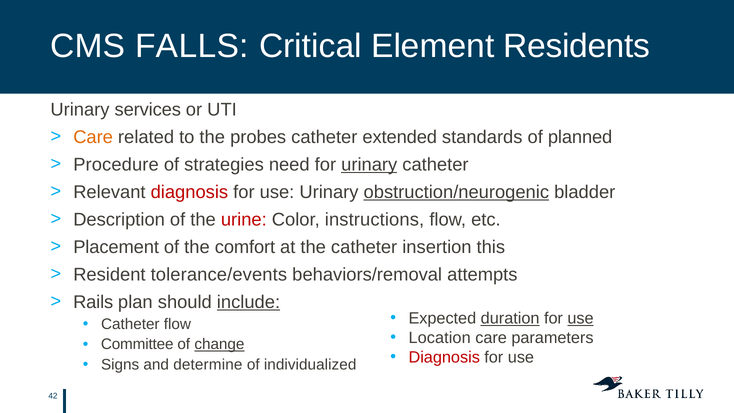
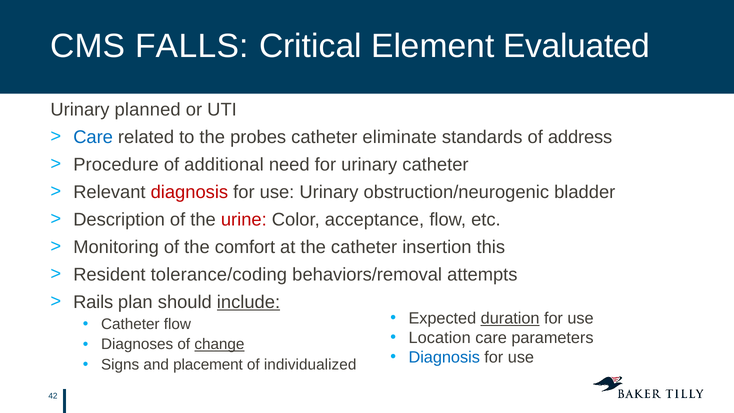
Residents: Residents -> Evaluated
services: services -> planned
Care at (93, 137) colour: orange -> blue
extended: extended -> eliminate
planned: planned -> address
strategies: strategies -> additional
urinary at (369, 165) underline: present -> none
obstruction/neurogenic underline: present -> none
instructions: instructions -> acceptance
Placement: Placement -> Monitoring
tolerance/events: tolerance/events -> tolerance/coding
use at (581, 318) underline: present -> none
Committee: Committee -> Diagnoses
Diagnosis at (444, 357) colour: red -> blue
determine: determine -> placement
